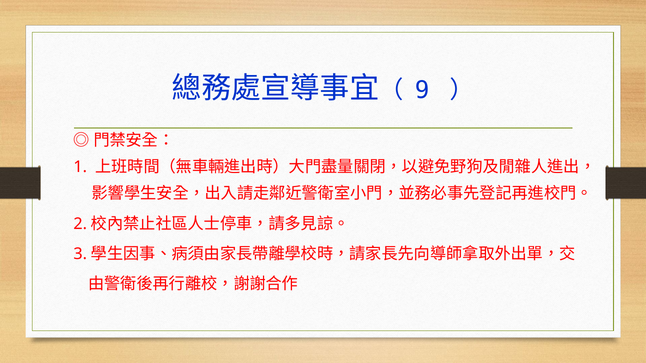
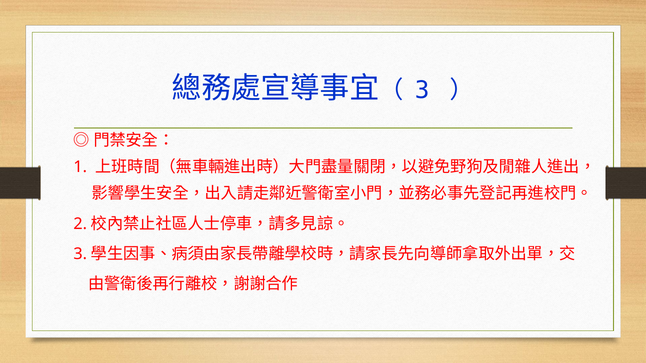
9 at (422, 90): 9 -> 3
